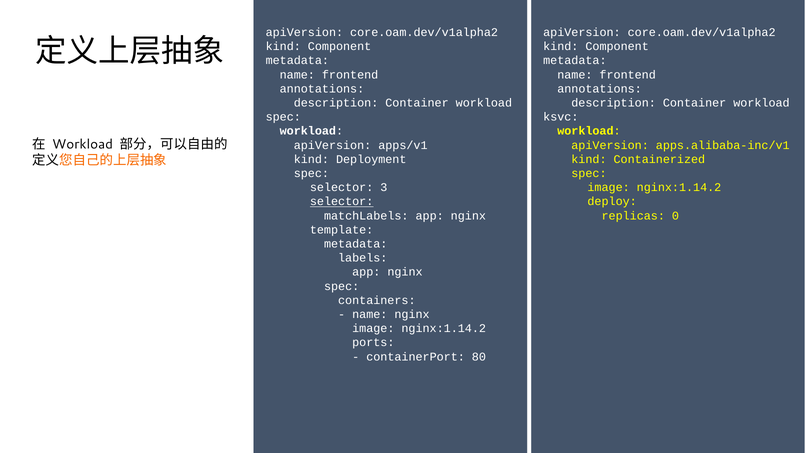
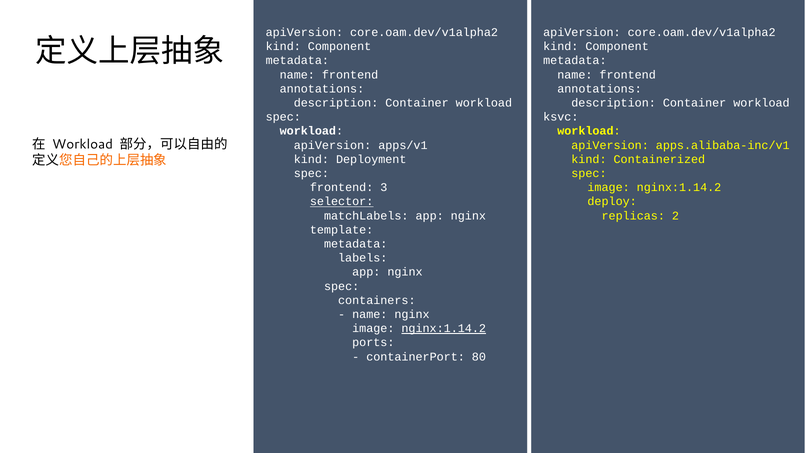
selector at (342, 188): selector -> frontend
0: 0 -> 2
nginx:1.14.2 at (444, 329) underline: none -> present
